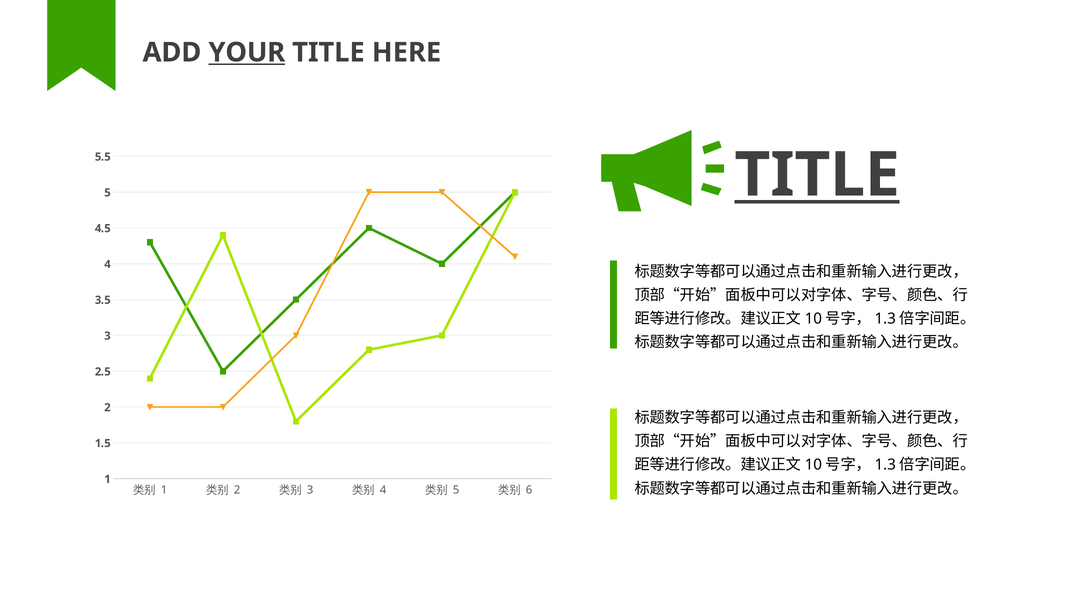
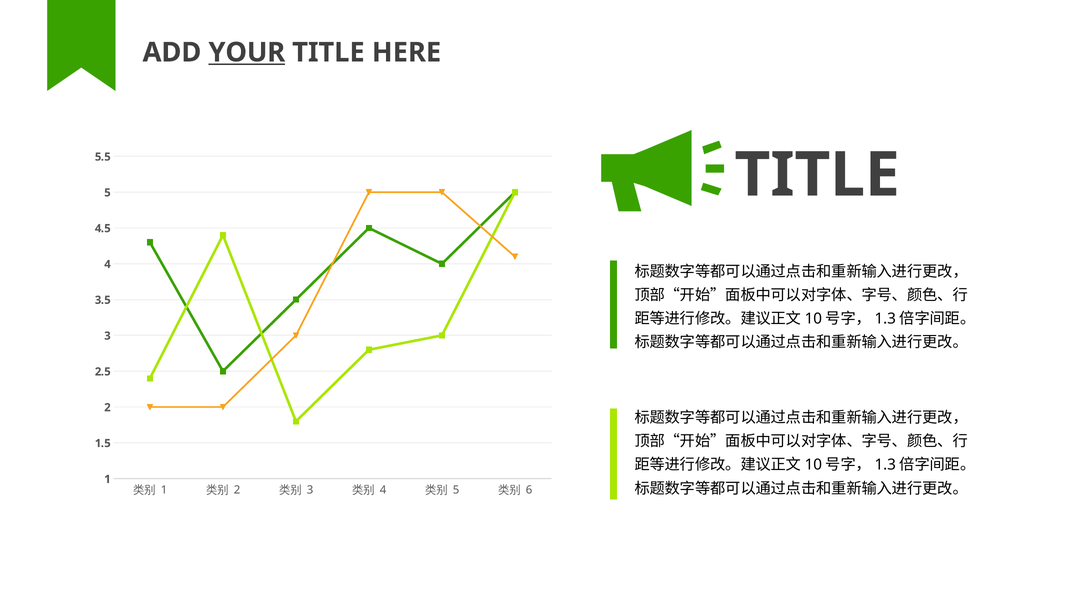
TITLE at (817, 175) underline: present -> none
